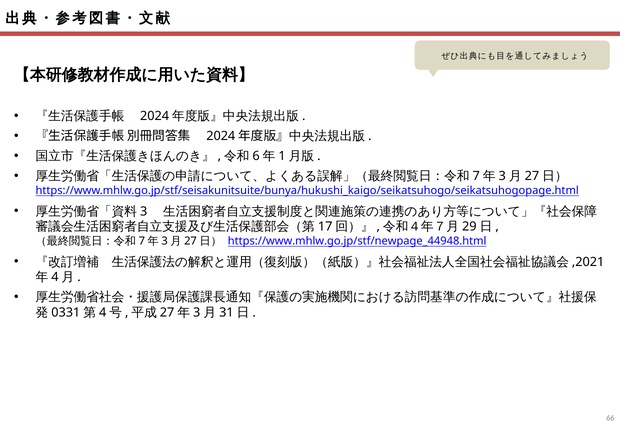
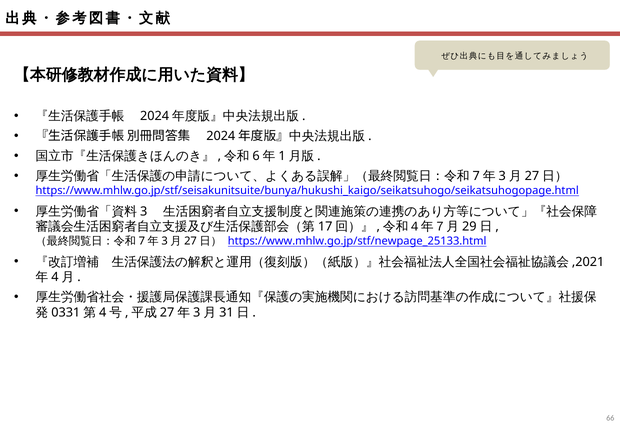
https://www.mhlw.go.jp/stf/newpage_44948.html: https://www.mhlw.go.jp/stf/newpage_44948.html -> https://www.mhlw.go.jp/stf/newpage_25133.html
